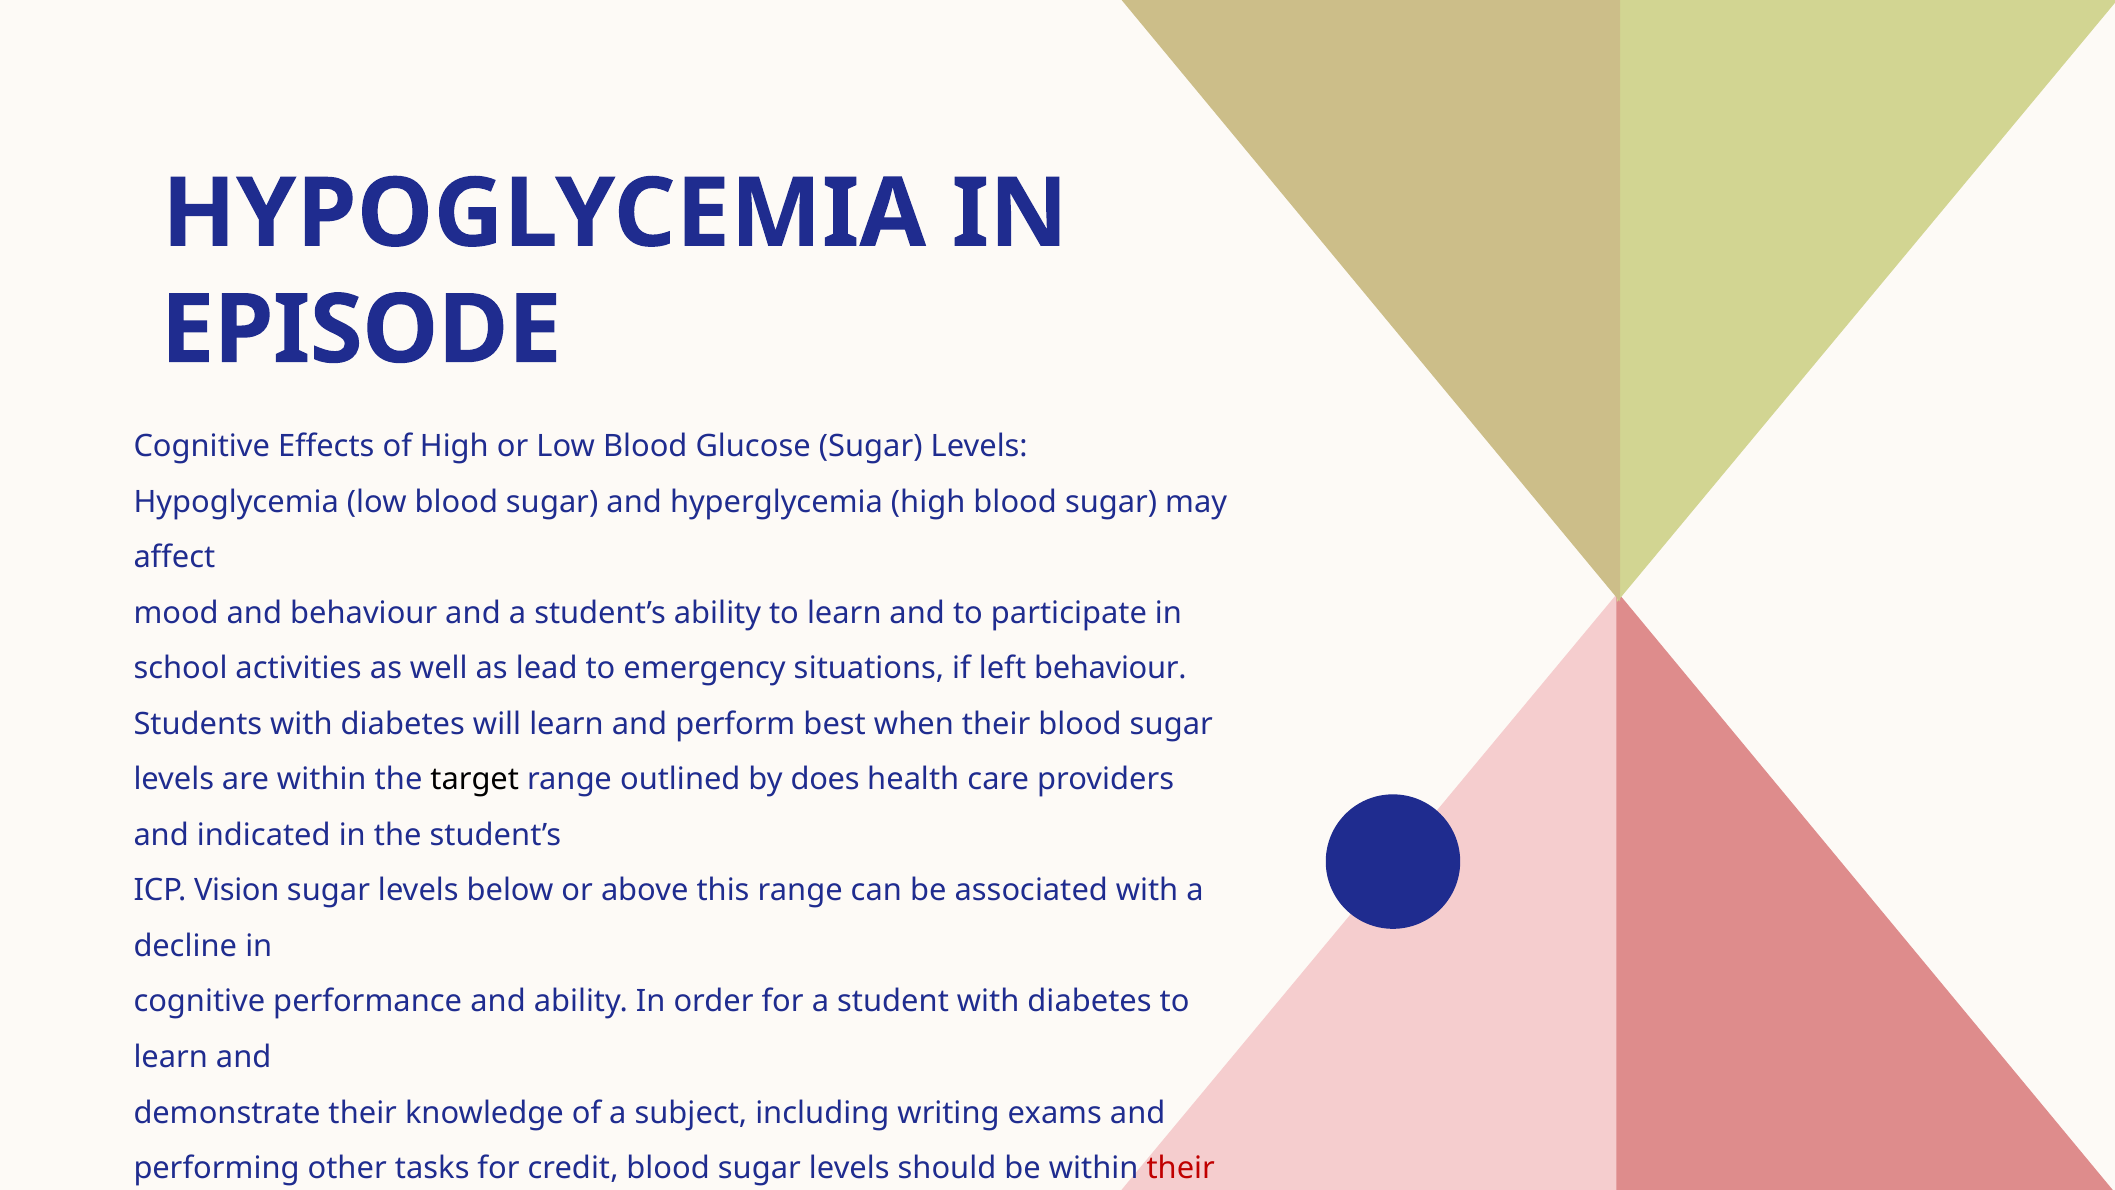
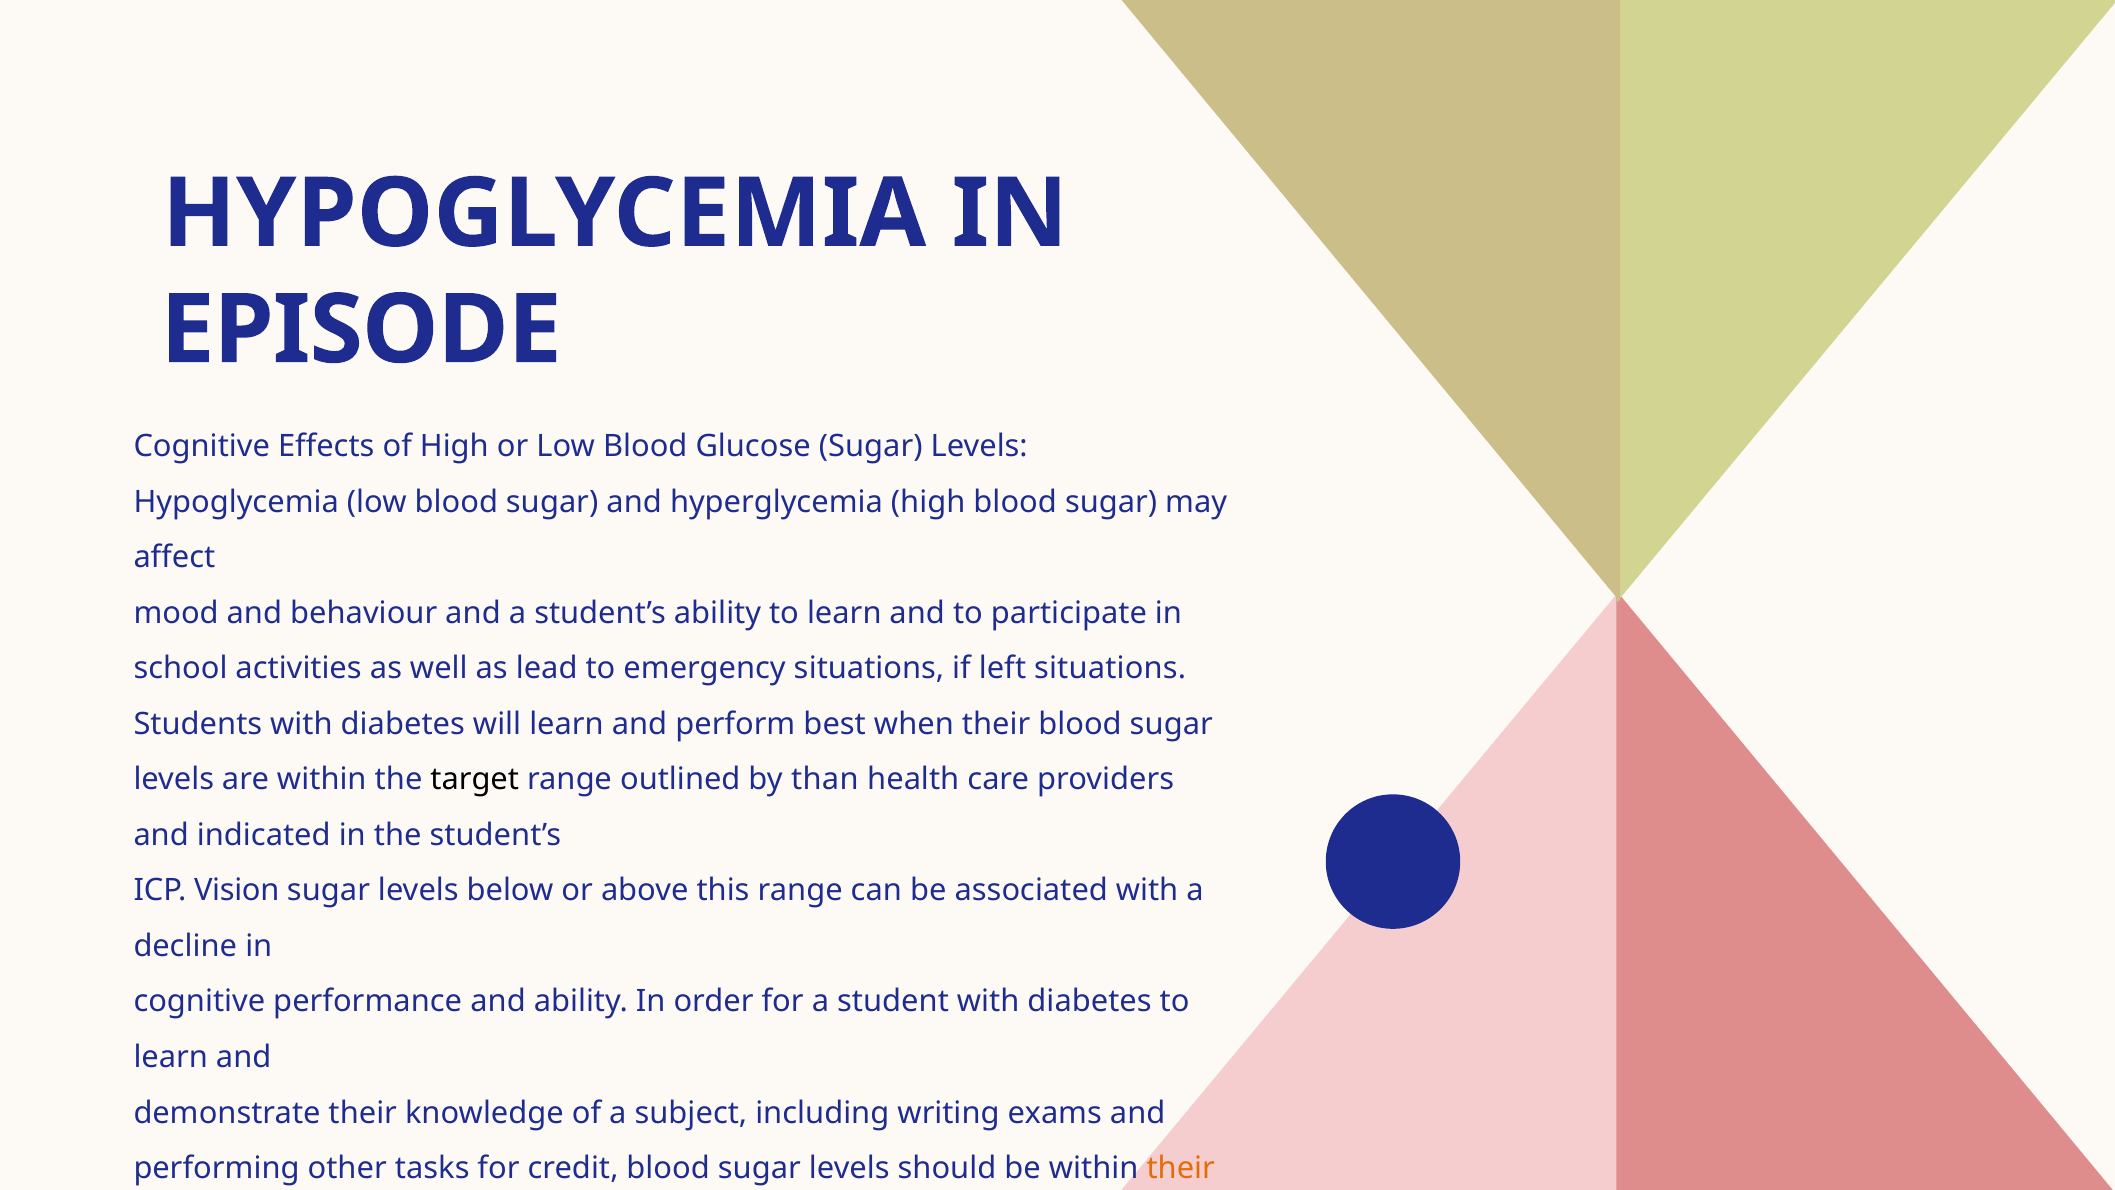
left behaviour: behaviour -> situations
does: does -> than
their at (1181, 1168) colour: red -> orange
